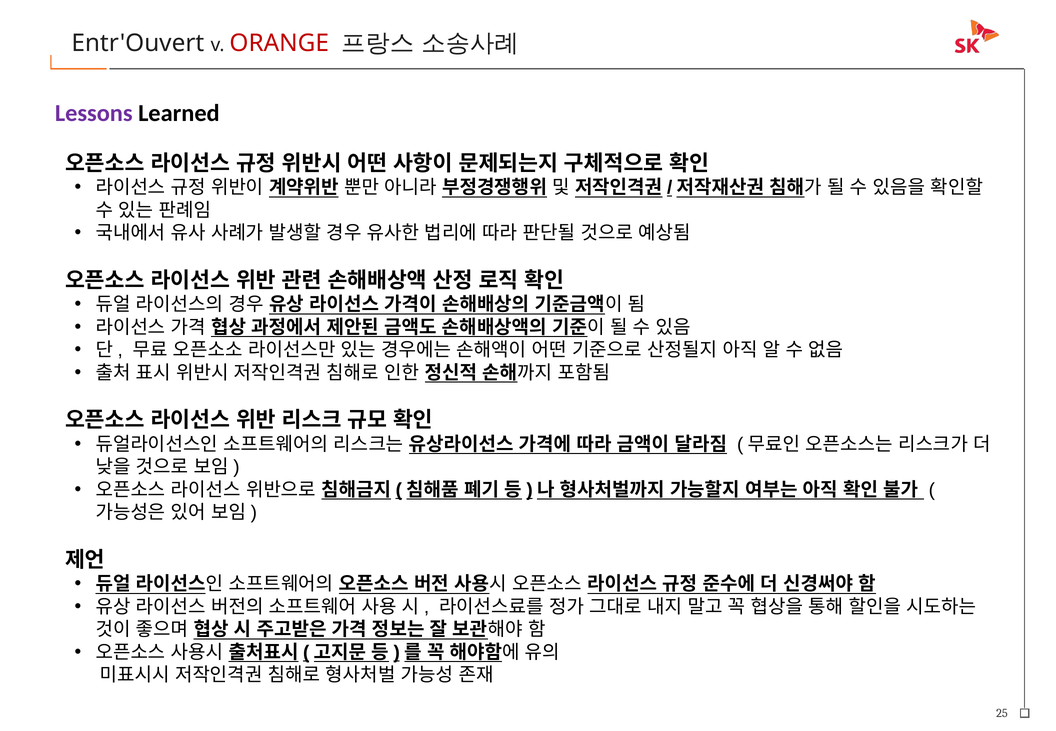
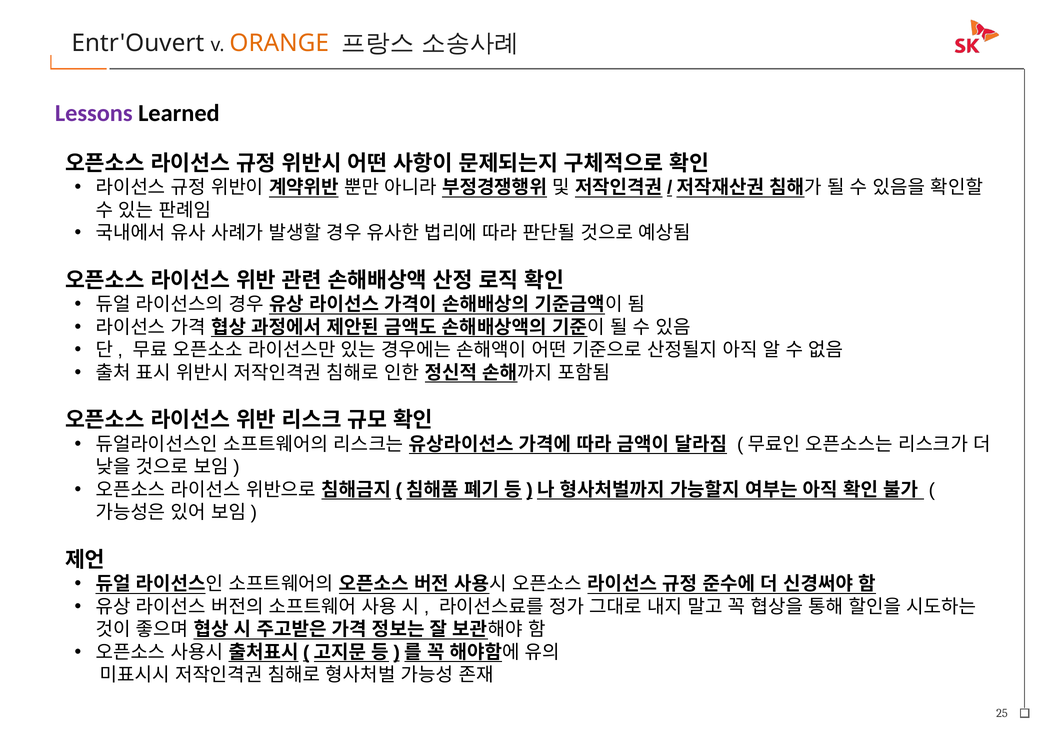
ORANGE colour: red -> orange
